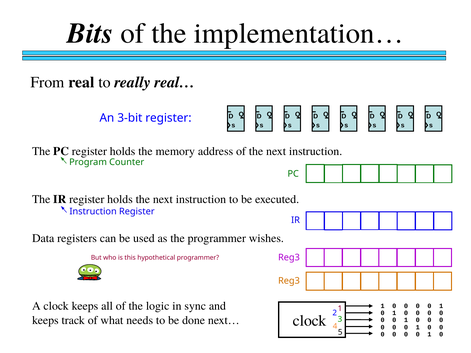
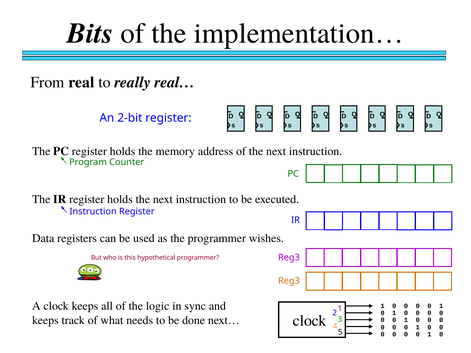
3-bit: 3-bit -> 2-bit
